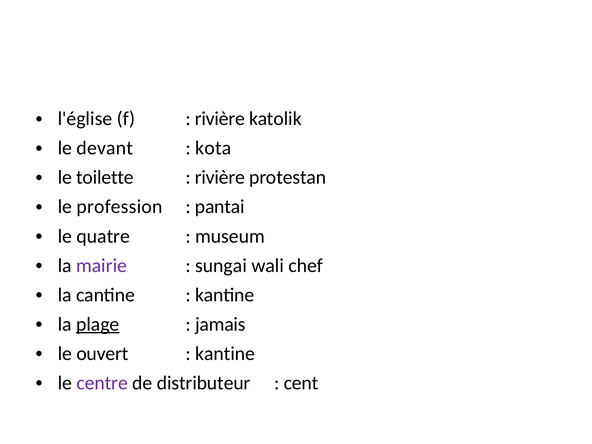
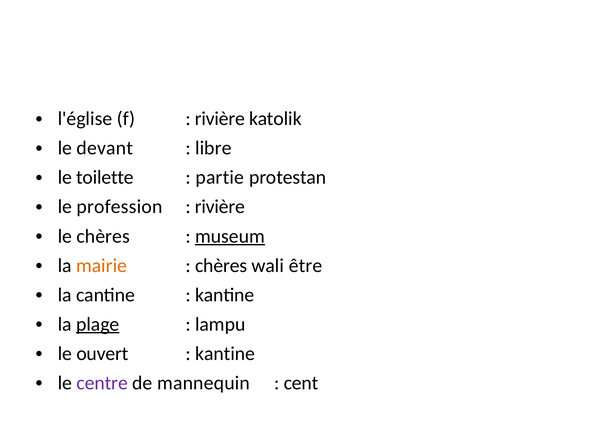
kota: kota -> libre
rivière at (220, 177): rivière -> partie
pantai at (220, 207): pantai -> rivière
le quatre: quatre -> chères
museum underline: none -> present
mairie colour: purple -> orange
sungai at (221, 266): sungai -> chères
chef: chef -> être
jamais: jamais -> lampu
distributeur: distributeur -> mannequin
